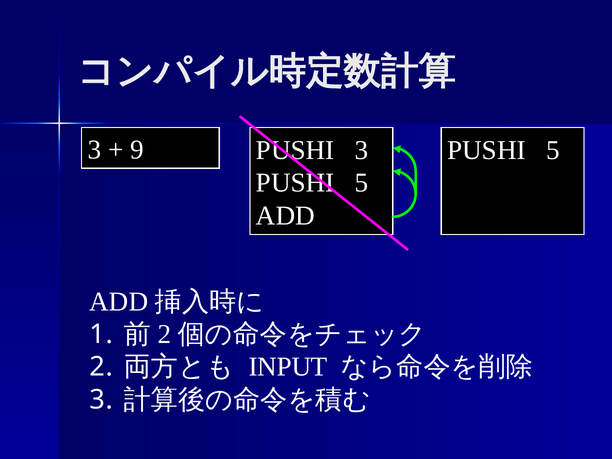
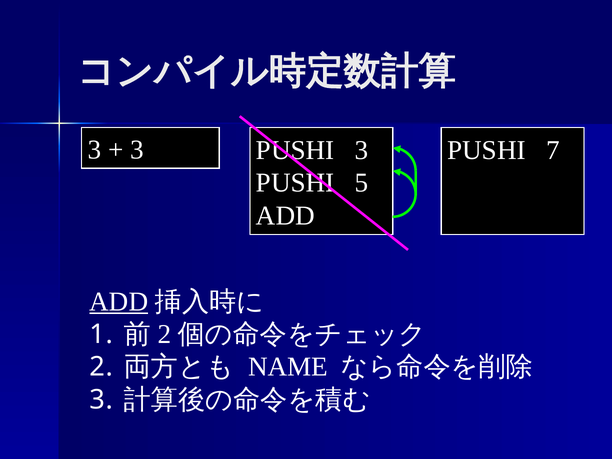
9 at (137, 150): 9 -> 3
5 at (553, 150): 5 -> 7
ADD at (119, 302) underline: none -> present
INPUT: INPUT -> NAME
